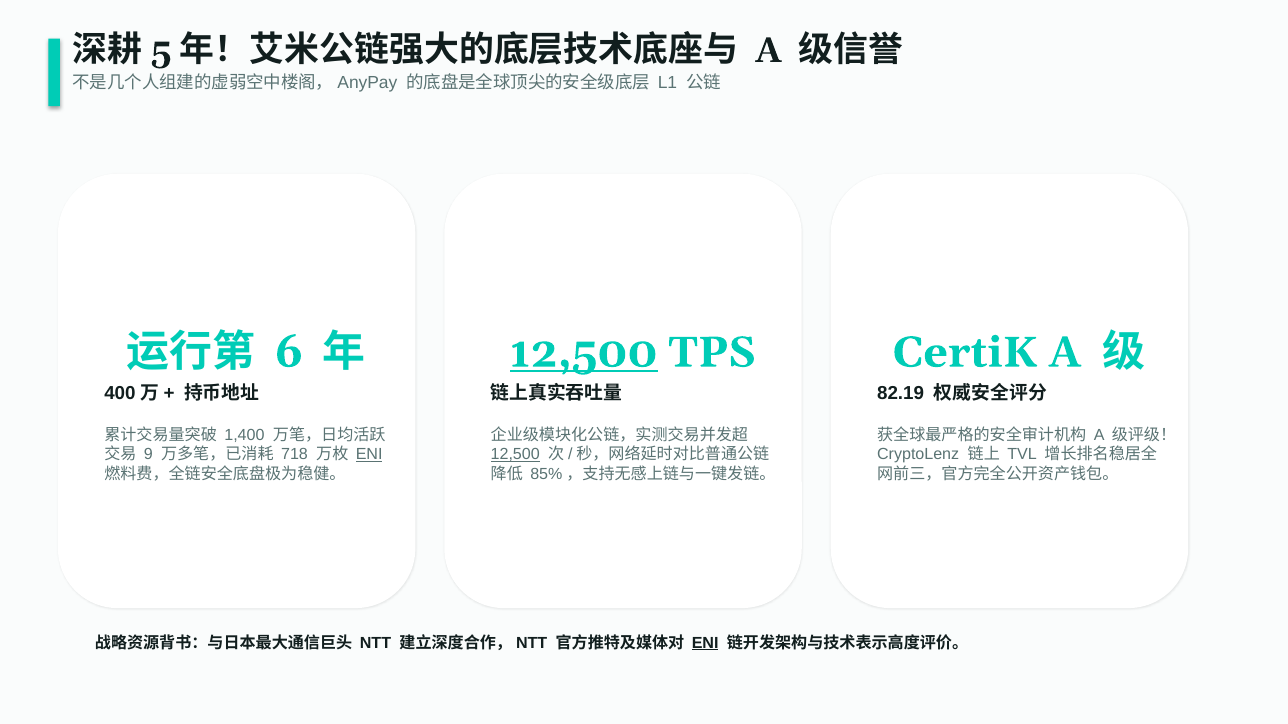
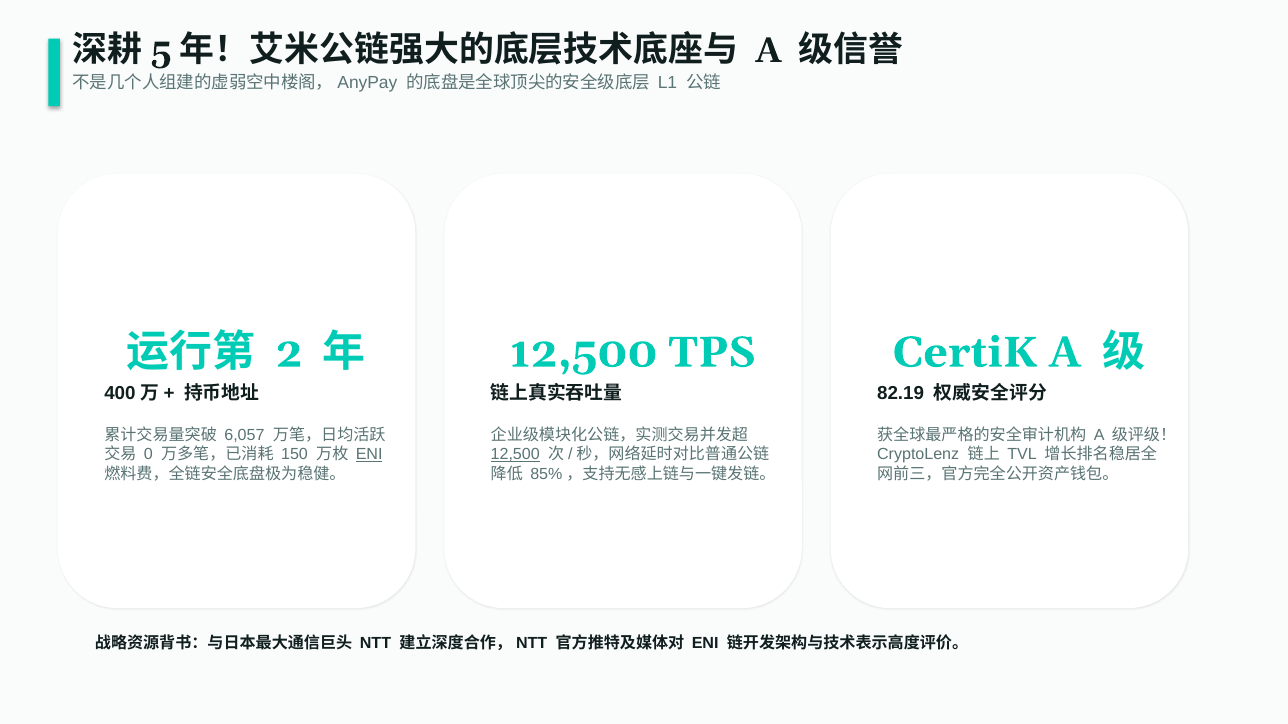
6: 6 -> 2
12,500 at (584, 353) underline: present -> none
1,400: 1,400 -> 6,057
9: 9 -> 0
718: 718 -> 150
ENI at (705, 643) underline: present -> none
